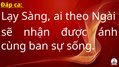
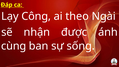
Sàng: Sàng -> Công
